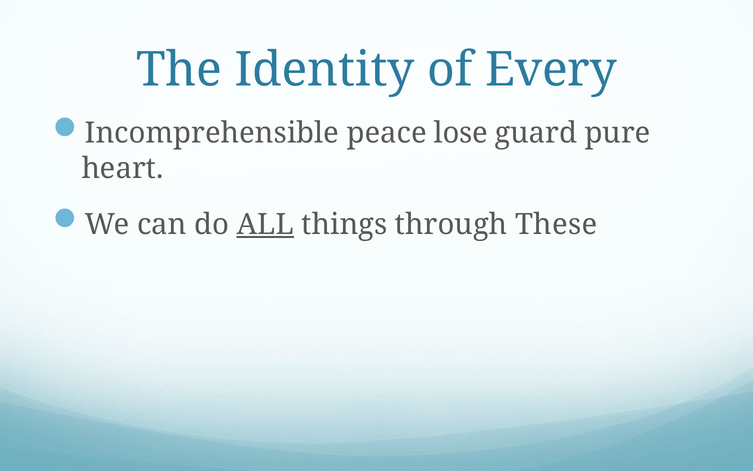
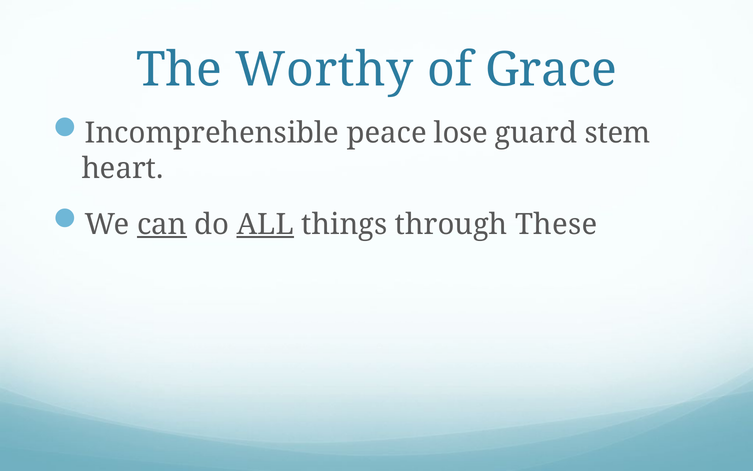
Identity: Identity -> Worthy
Every: Every -> Grace
pure: pure -> stem
can underline: none -> present
